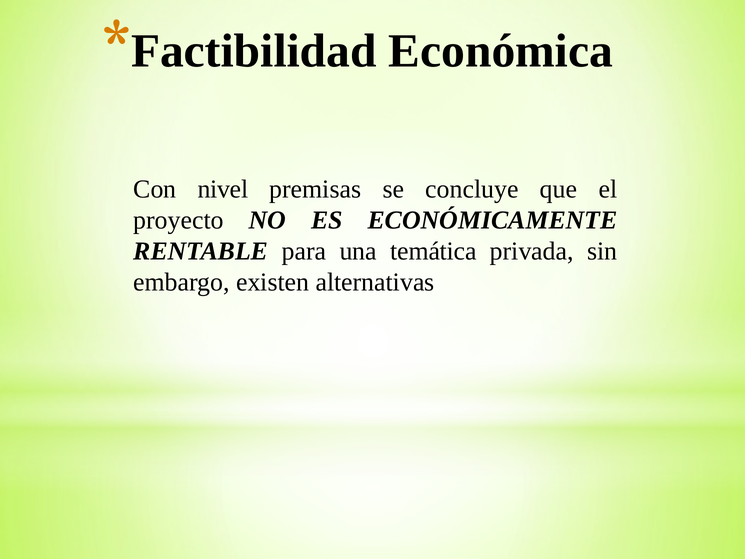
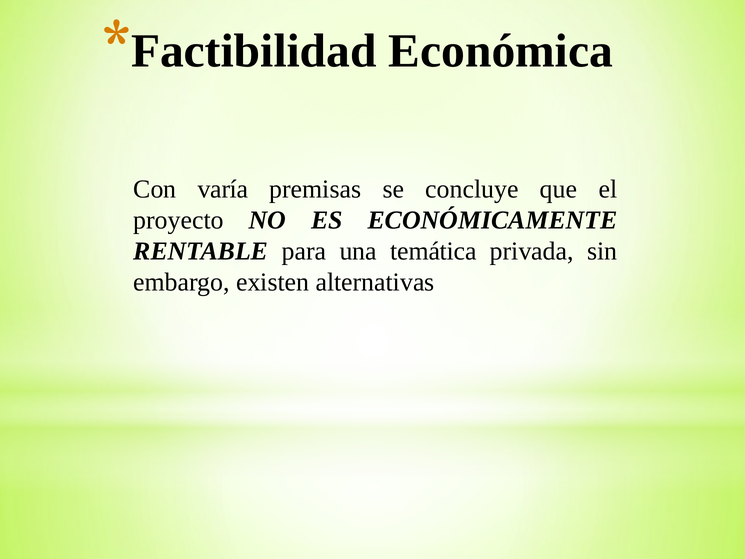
nivel: nivel -> varía
